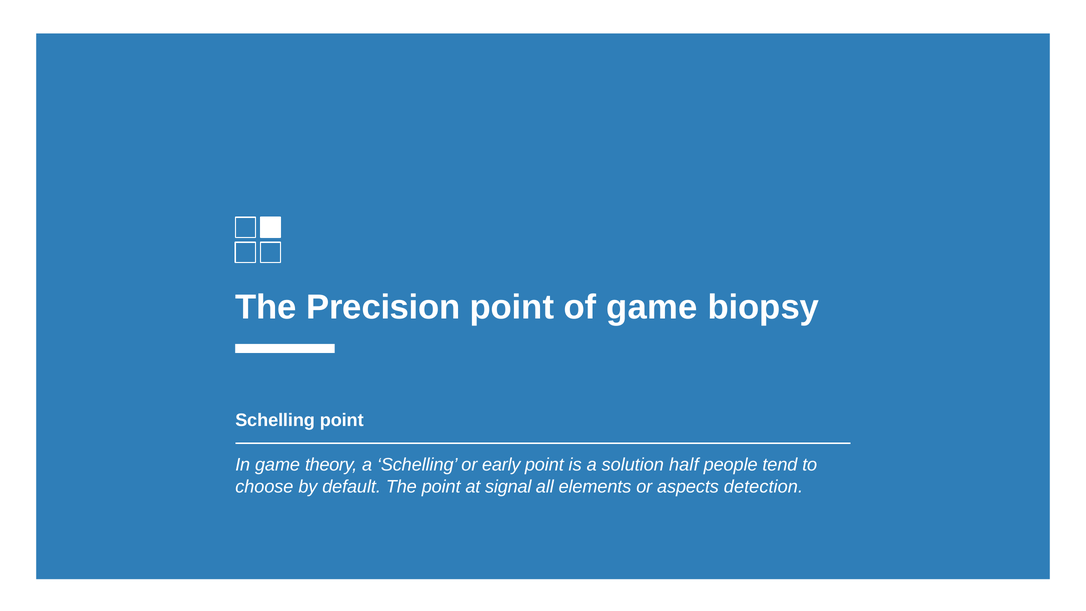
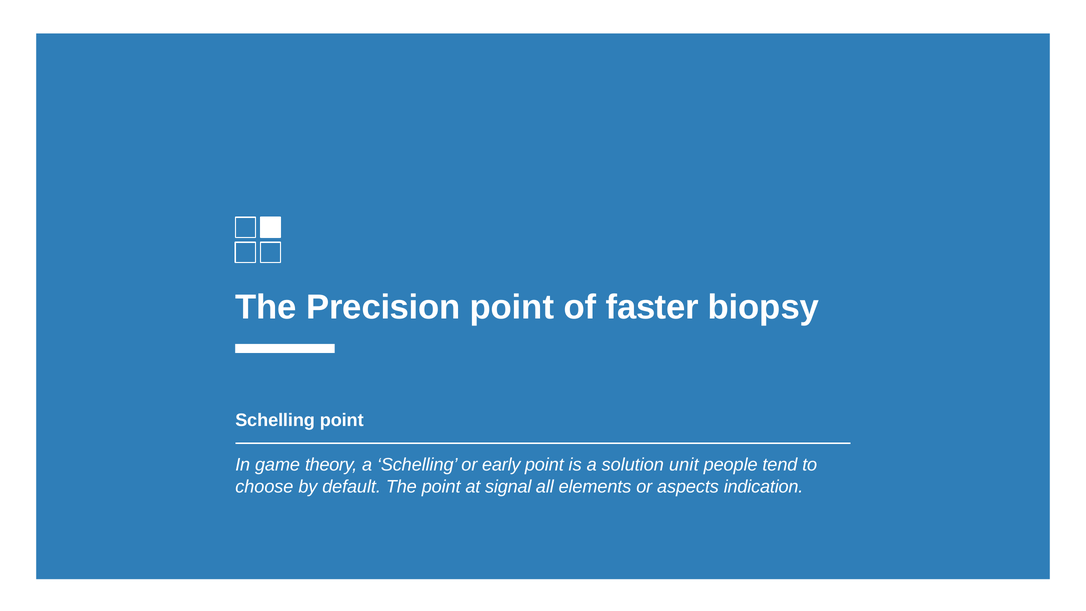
of game: game -> faster
half: half -> unit
detection: detection -> indication
